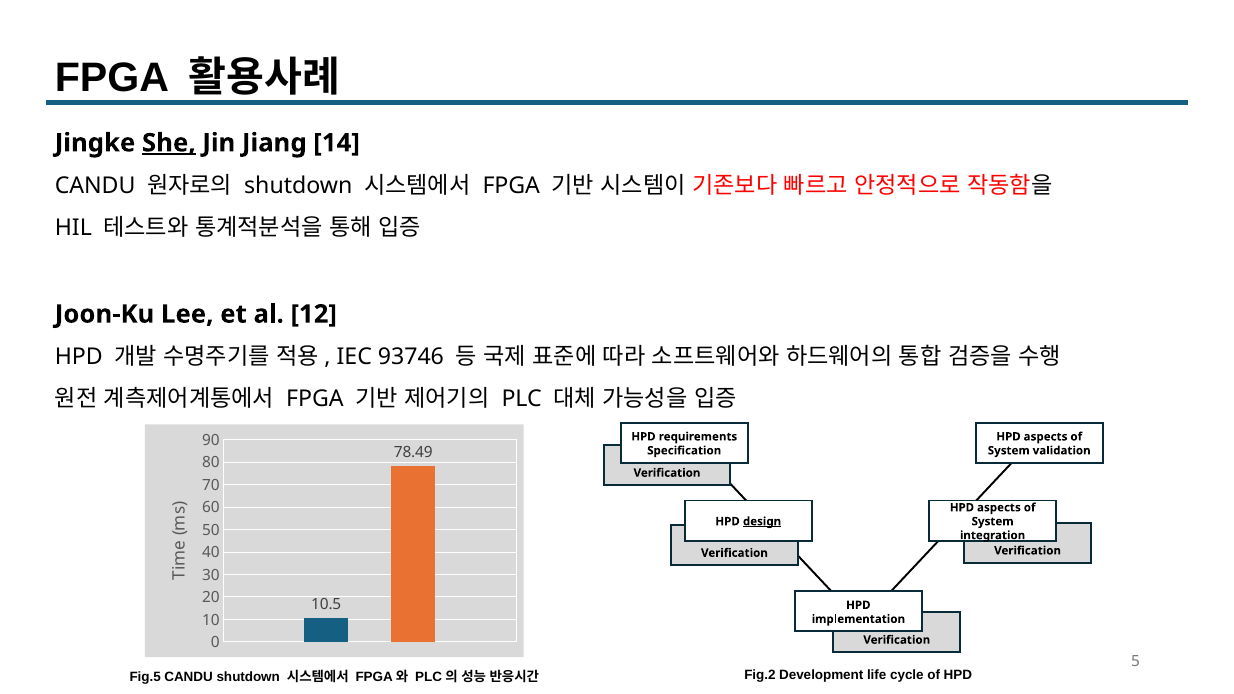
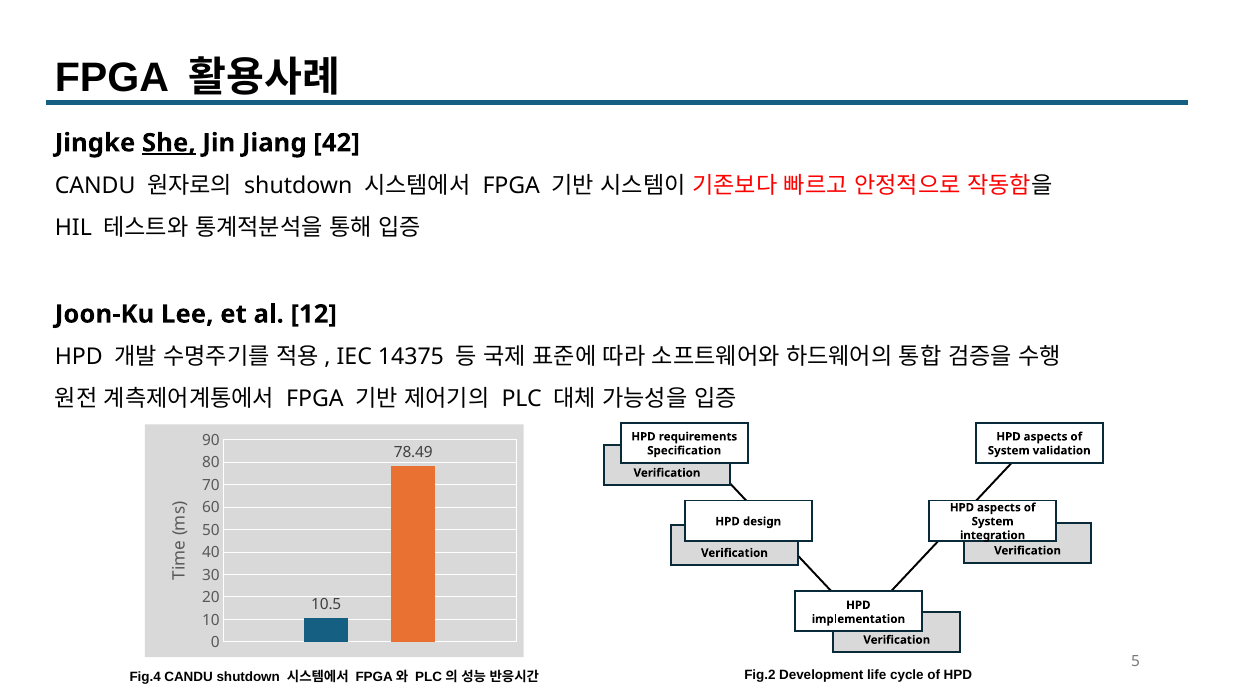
14: 14 -> 42
93746: 93746 -> 14375
design underline: present -> none
Fig.5: Fig.5 -> Fig.4
